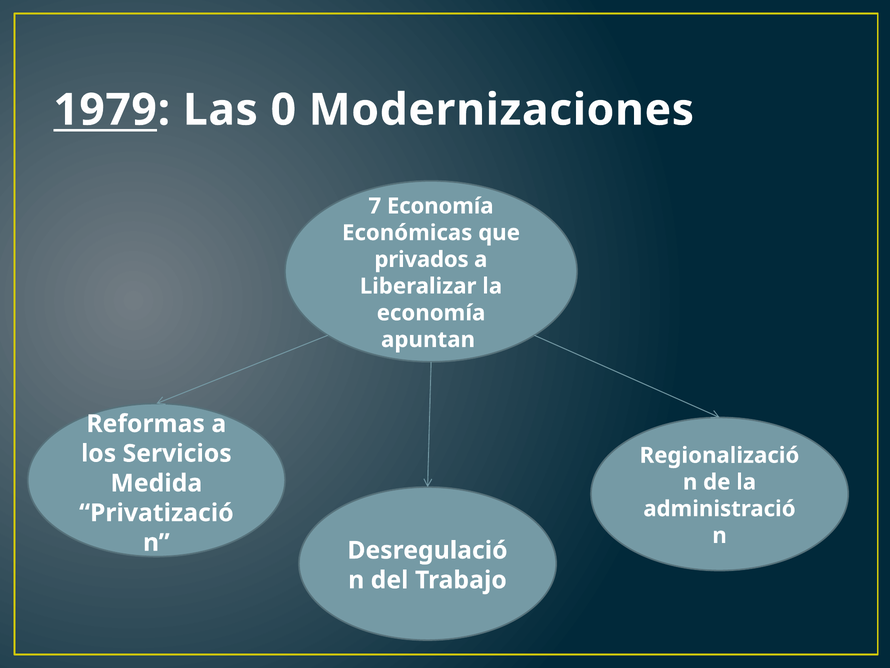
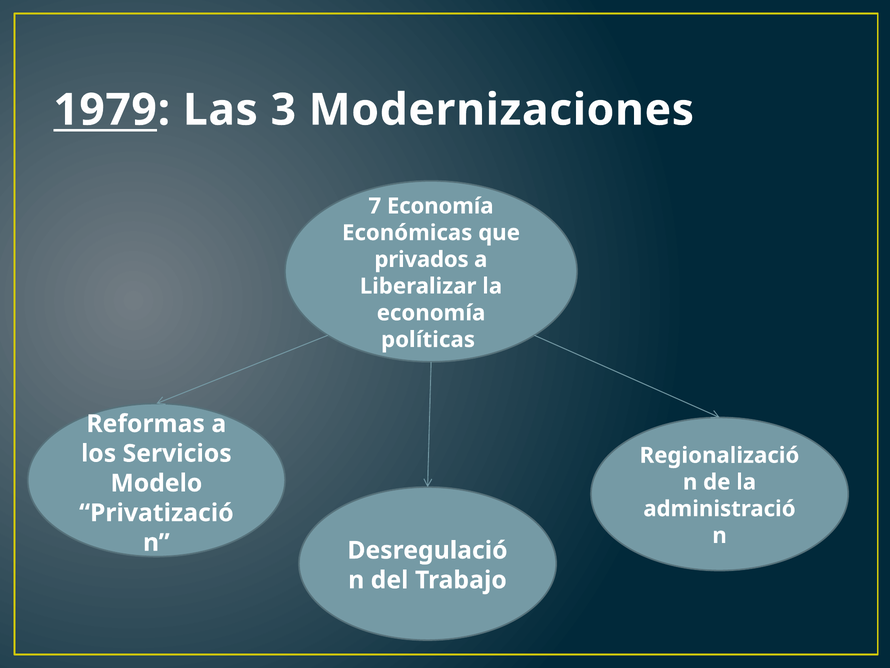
0: 0 -> 3
apuntan: apuntan -> políticas
Medida: Medida -> Modelo
